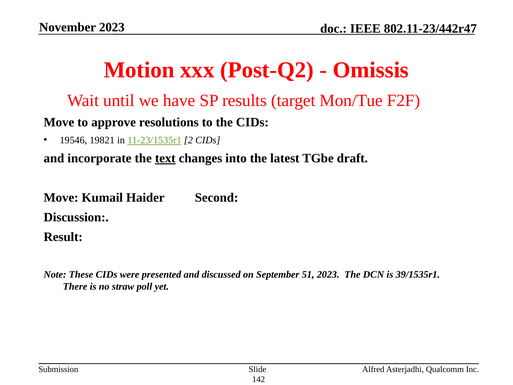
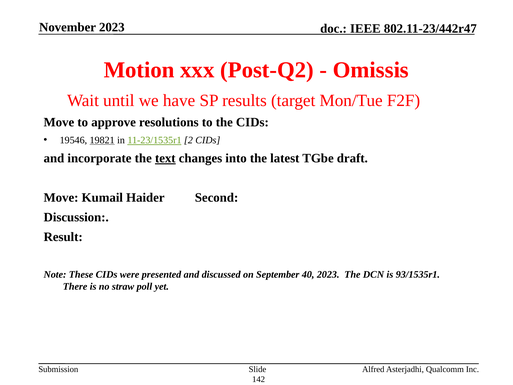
19821 underline: none -> present
51: 51 -> 40
39/1535r1: 39/1535r1 -> 93/1535r1
